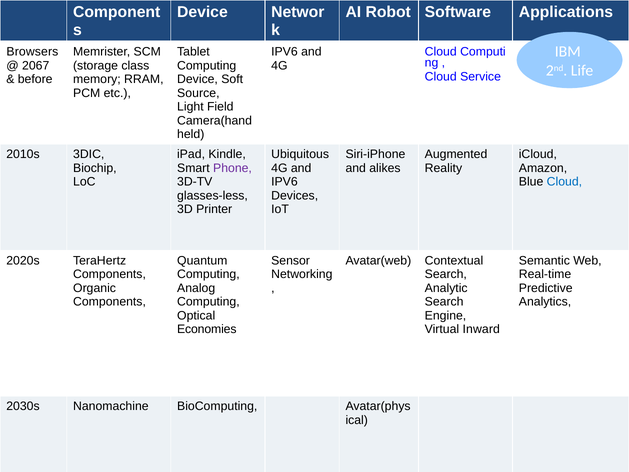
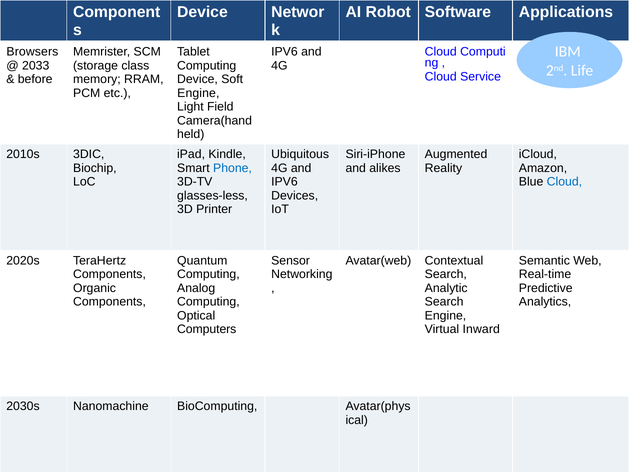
2067: 2067 -> 2033
Source at (198, 93): Source -> Engine
Phone colour: purple -> blue
Economies: Economies -> Computers
